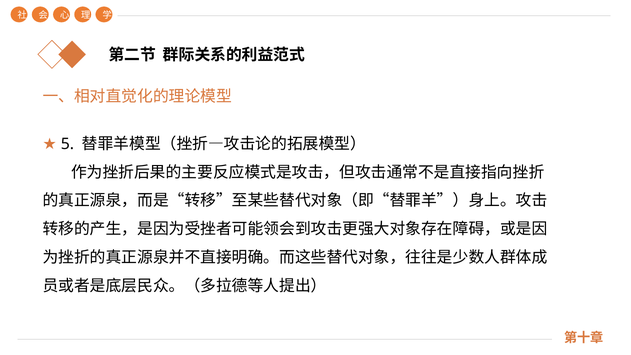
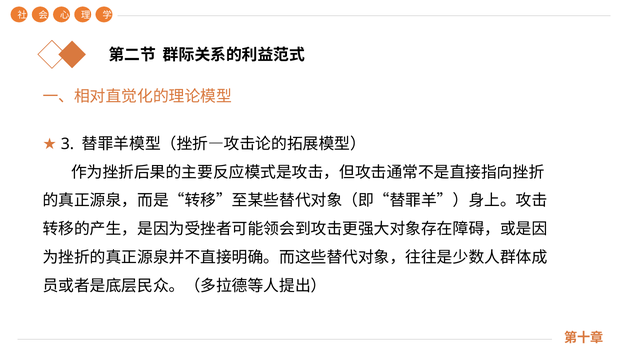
5: 5 -> 3
